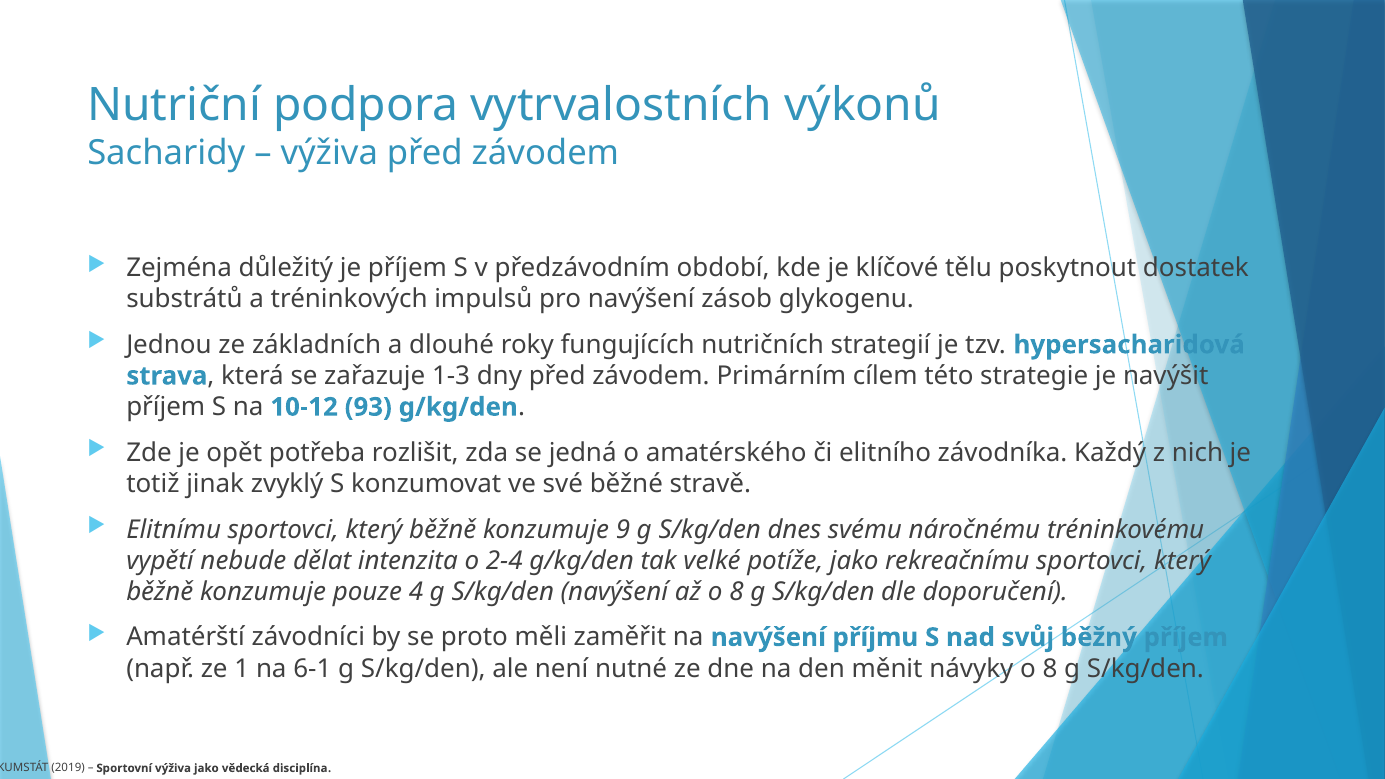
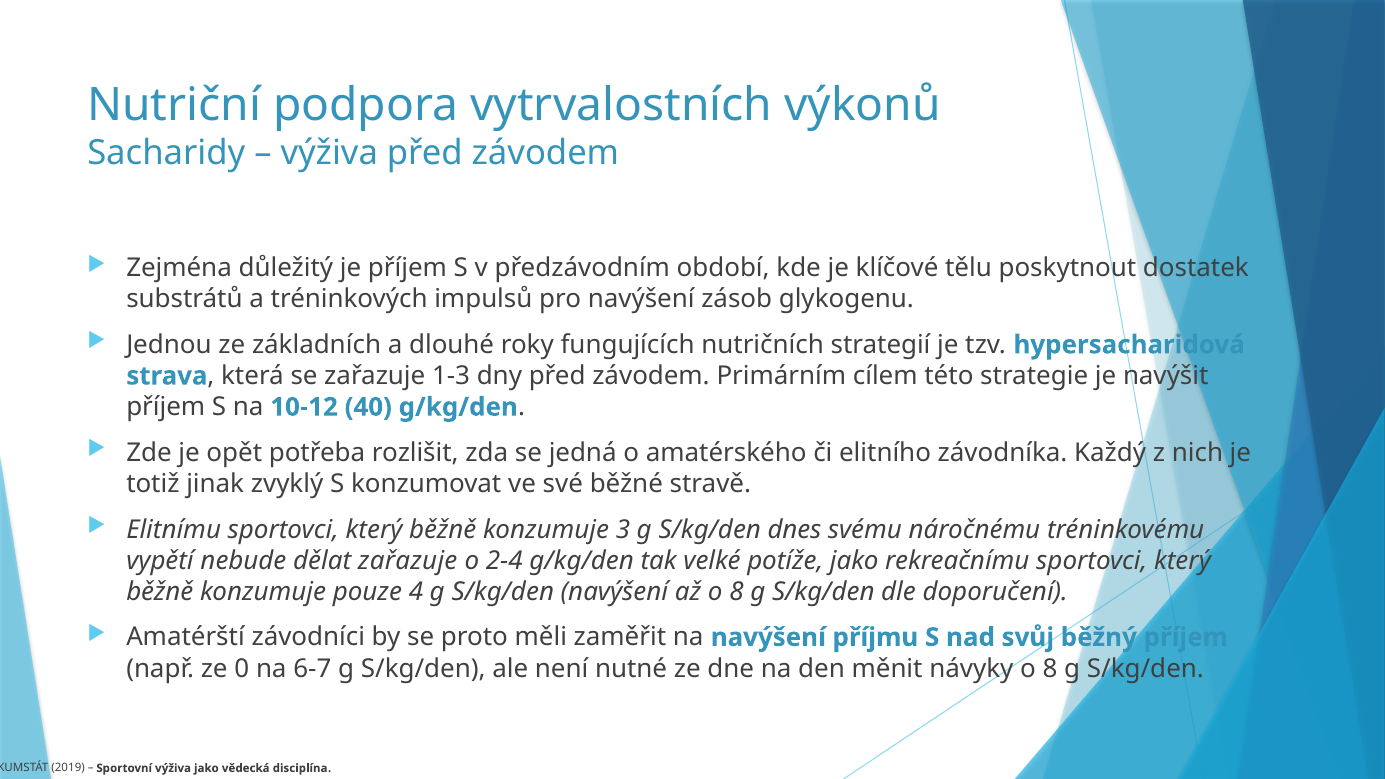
93: 93 -> 40
9: 9 -> 3
dělat intenzita: intenzita -> zařazuje
1: 1 -> 0
6-1: 6-1 -> 6-7
